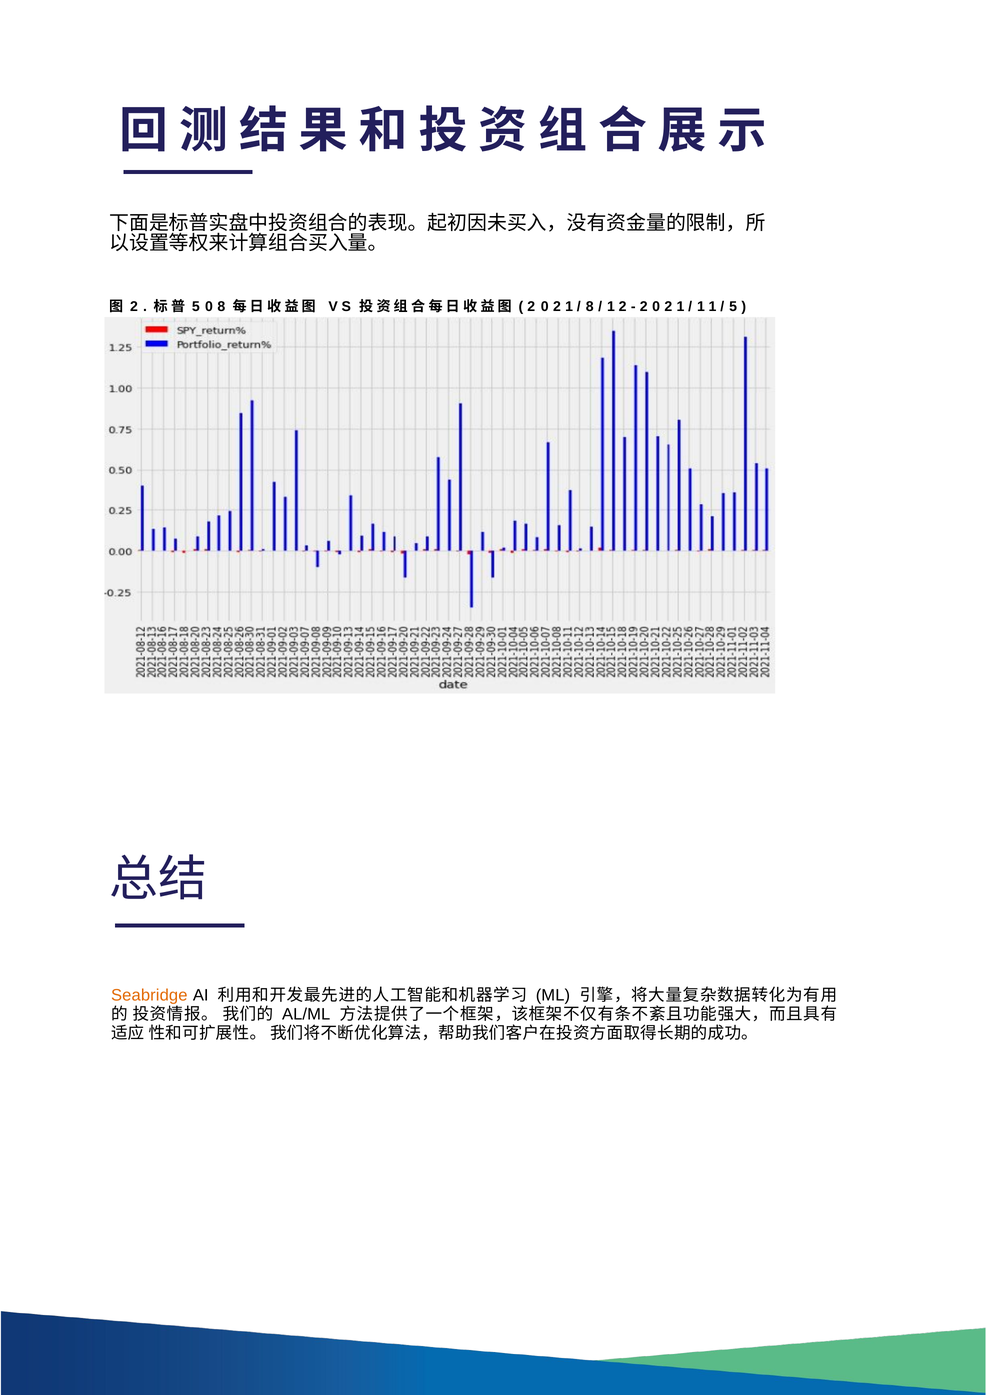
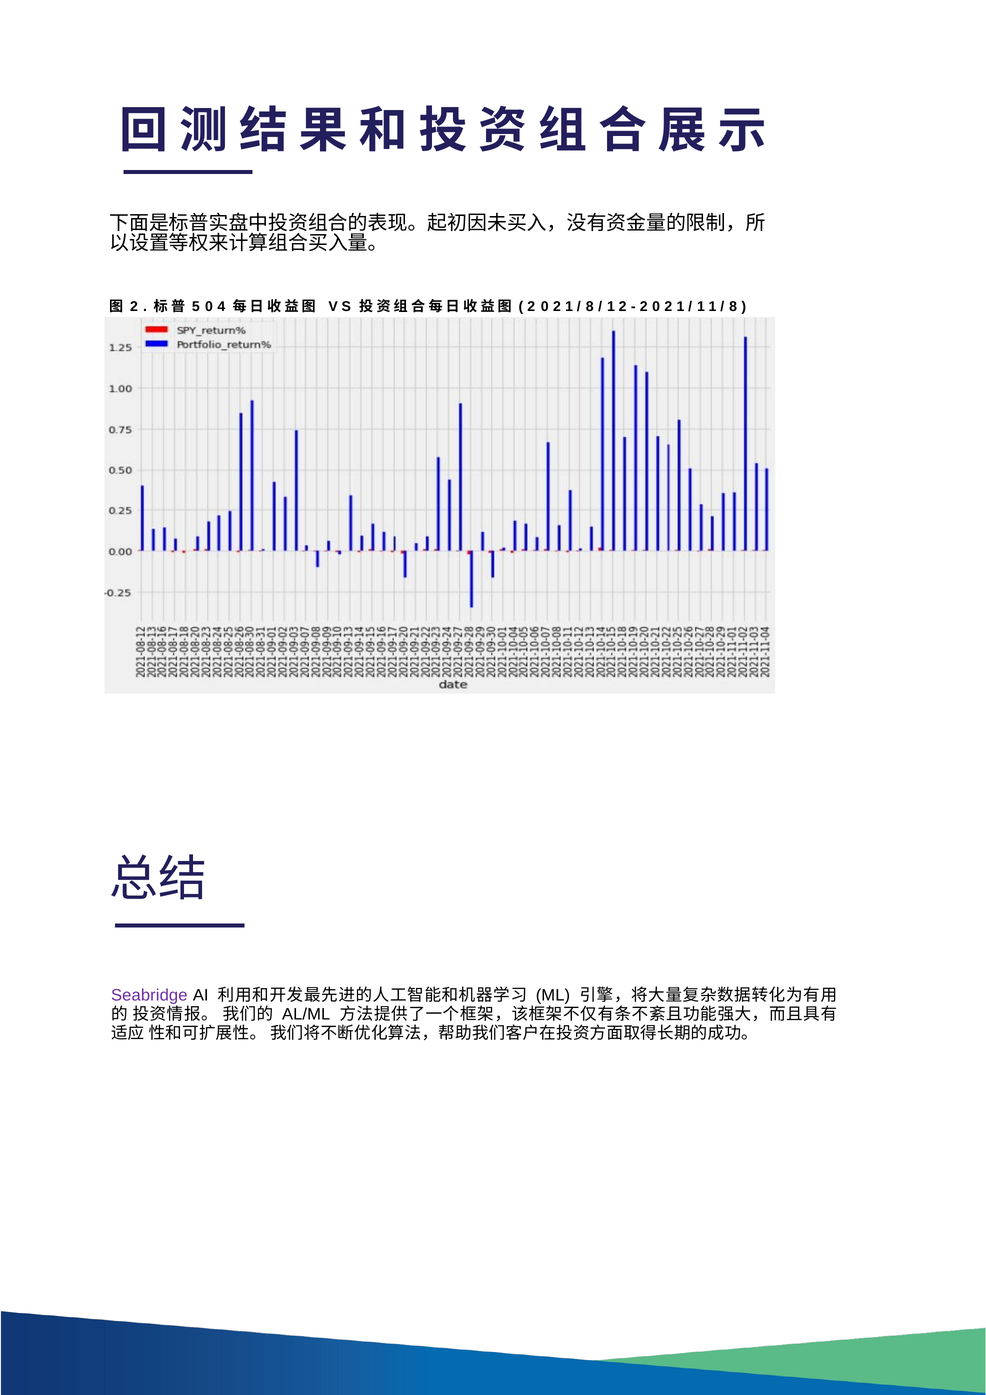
0 8: 8 -> 4
5 at (733, 307): 5 -> 8
Seabridge colour: orange -> purple
